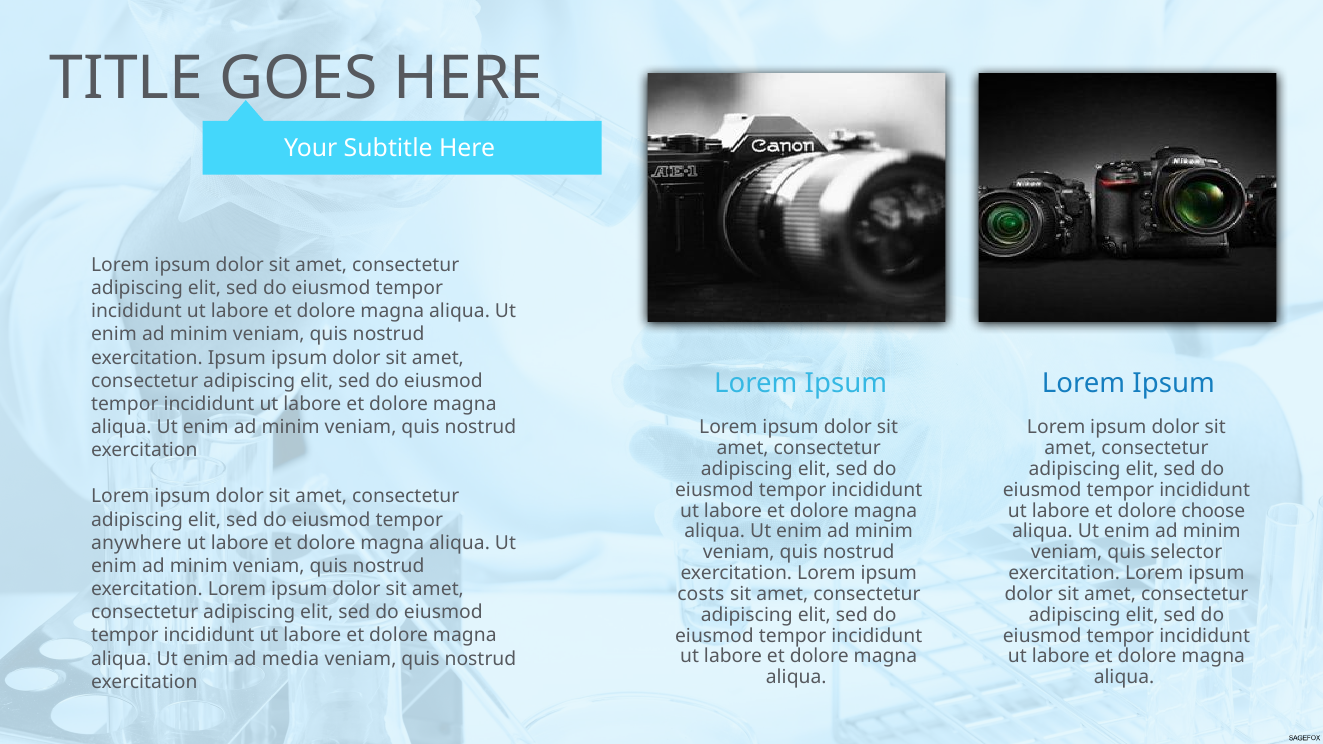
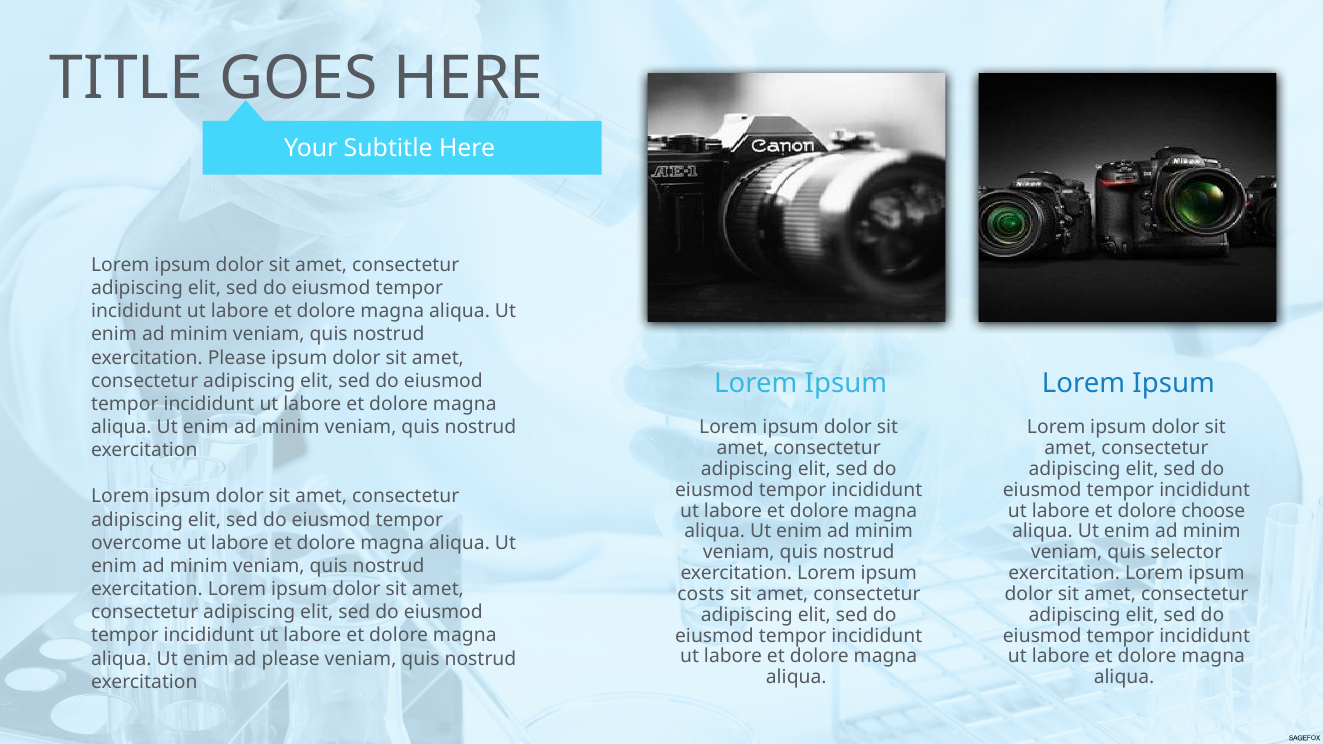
exercitation Ipsum: Ipsum -> Please
anywhere: anywhere -> overcome
ad media: media -> please
